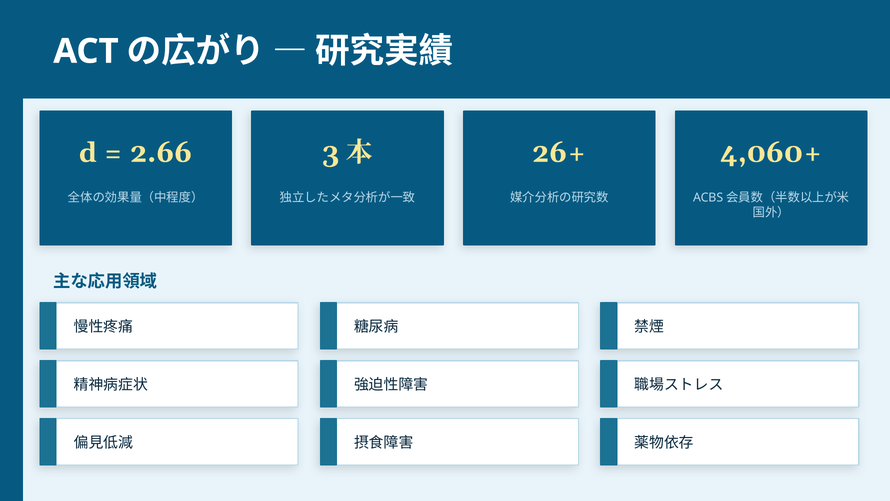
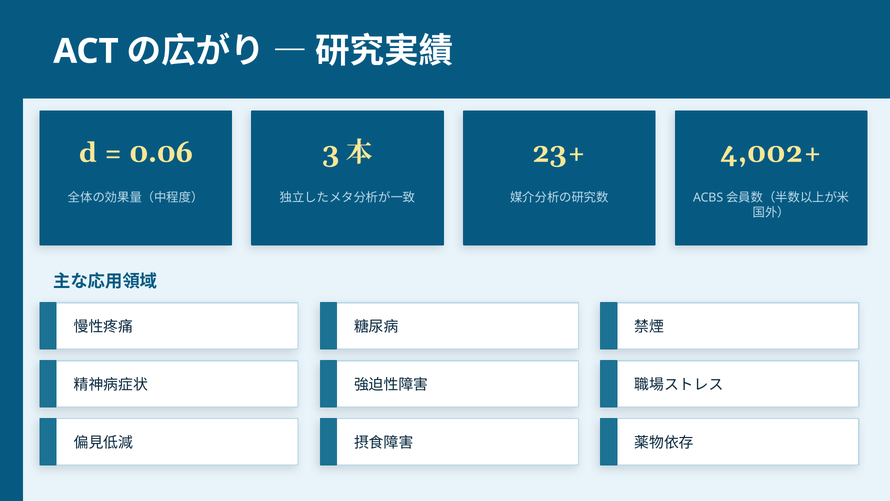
2.66: 2.66 -> 0.06
26+: 26+ -> 23+
4,060+: 4,060+ -> 4,002+
